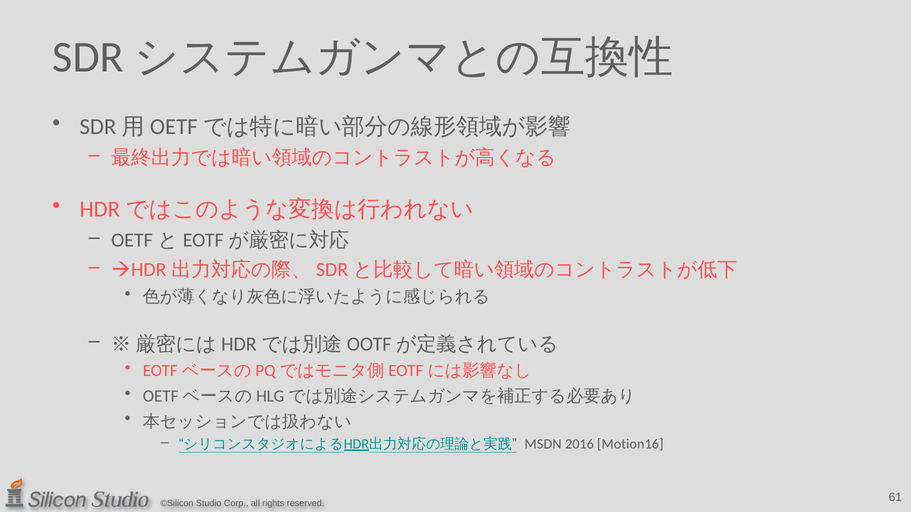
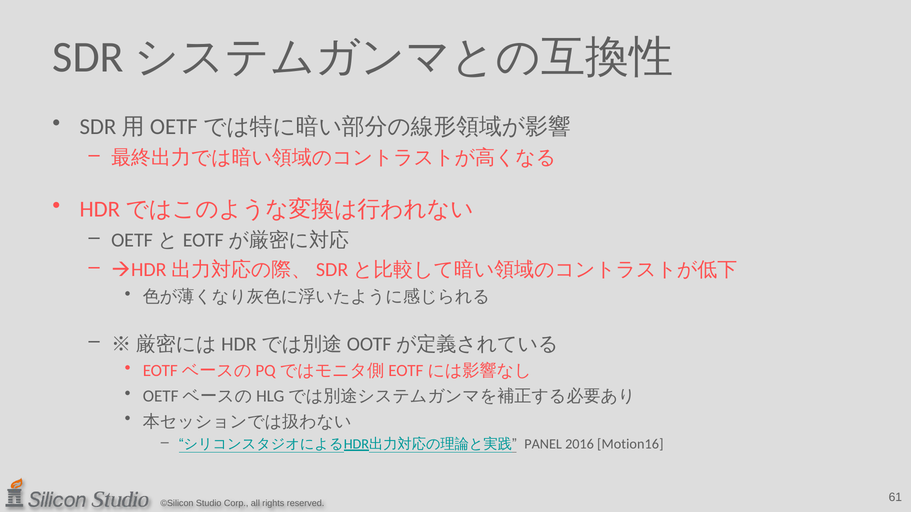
MSDN: MSDN -> PANEL
